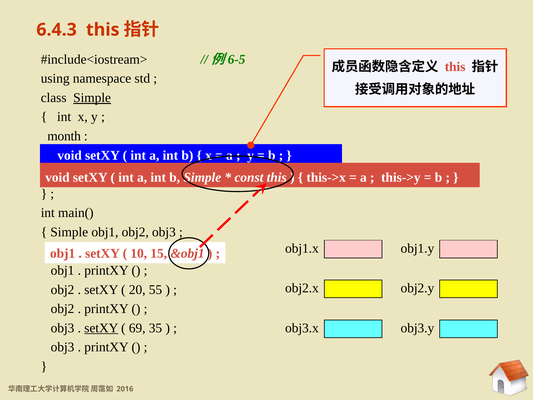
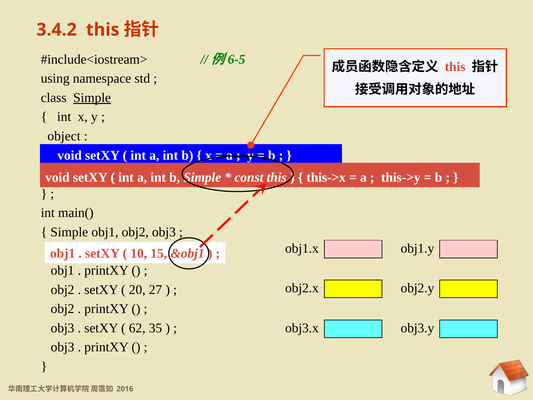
6.4.3: 6.4.3 -> 3.4.2
month: month -> object
55: 55 -> 27
setXY at (101, 328) underline: present -> none
69: 69 -> 62
